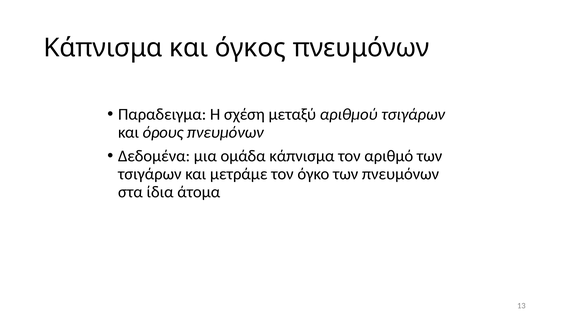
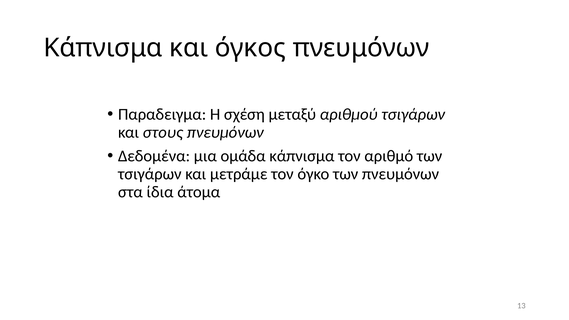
όρους: όρους -> στους
